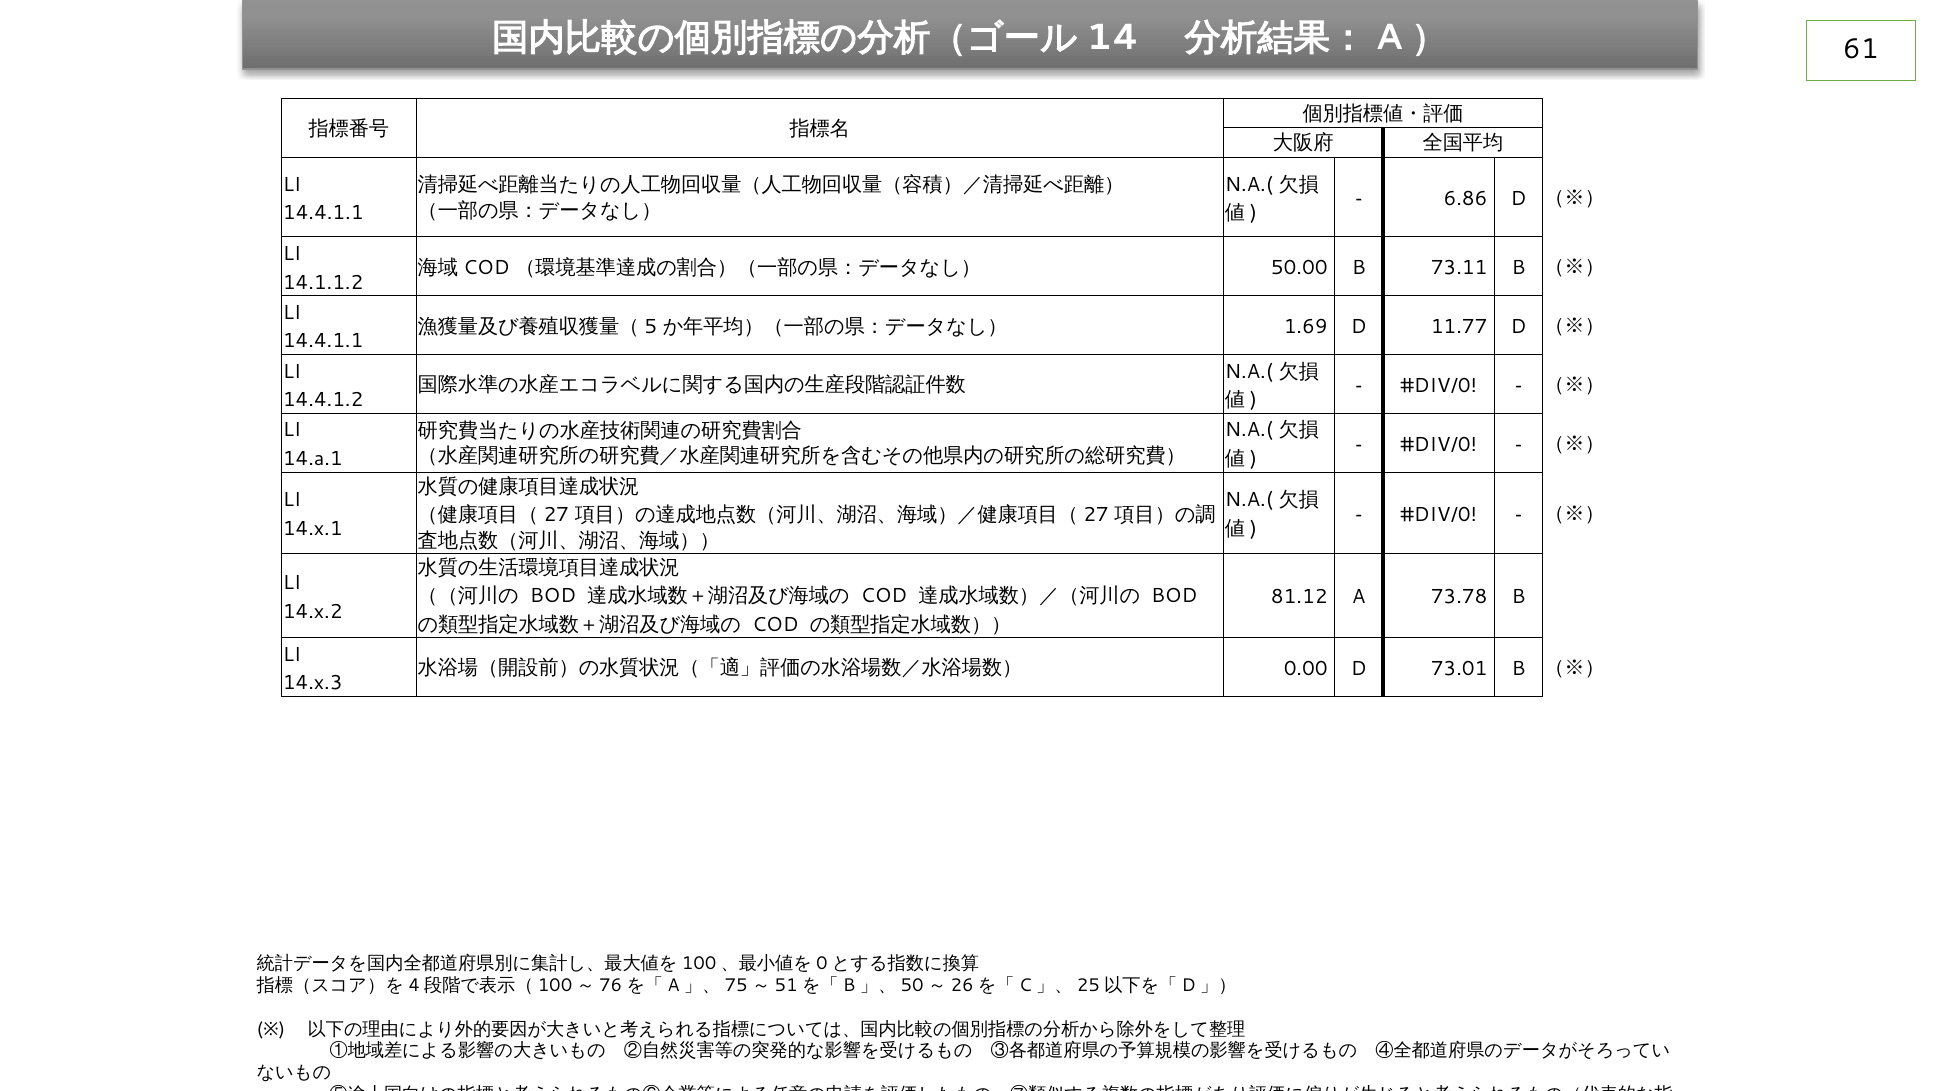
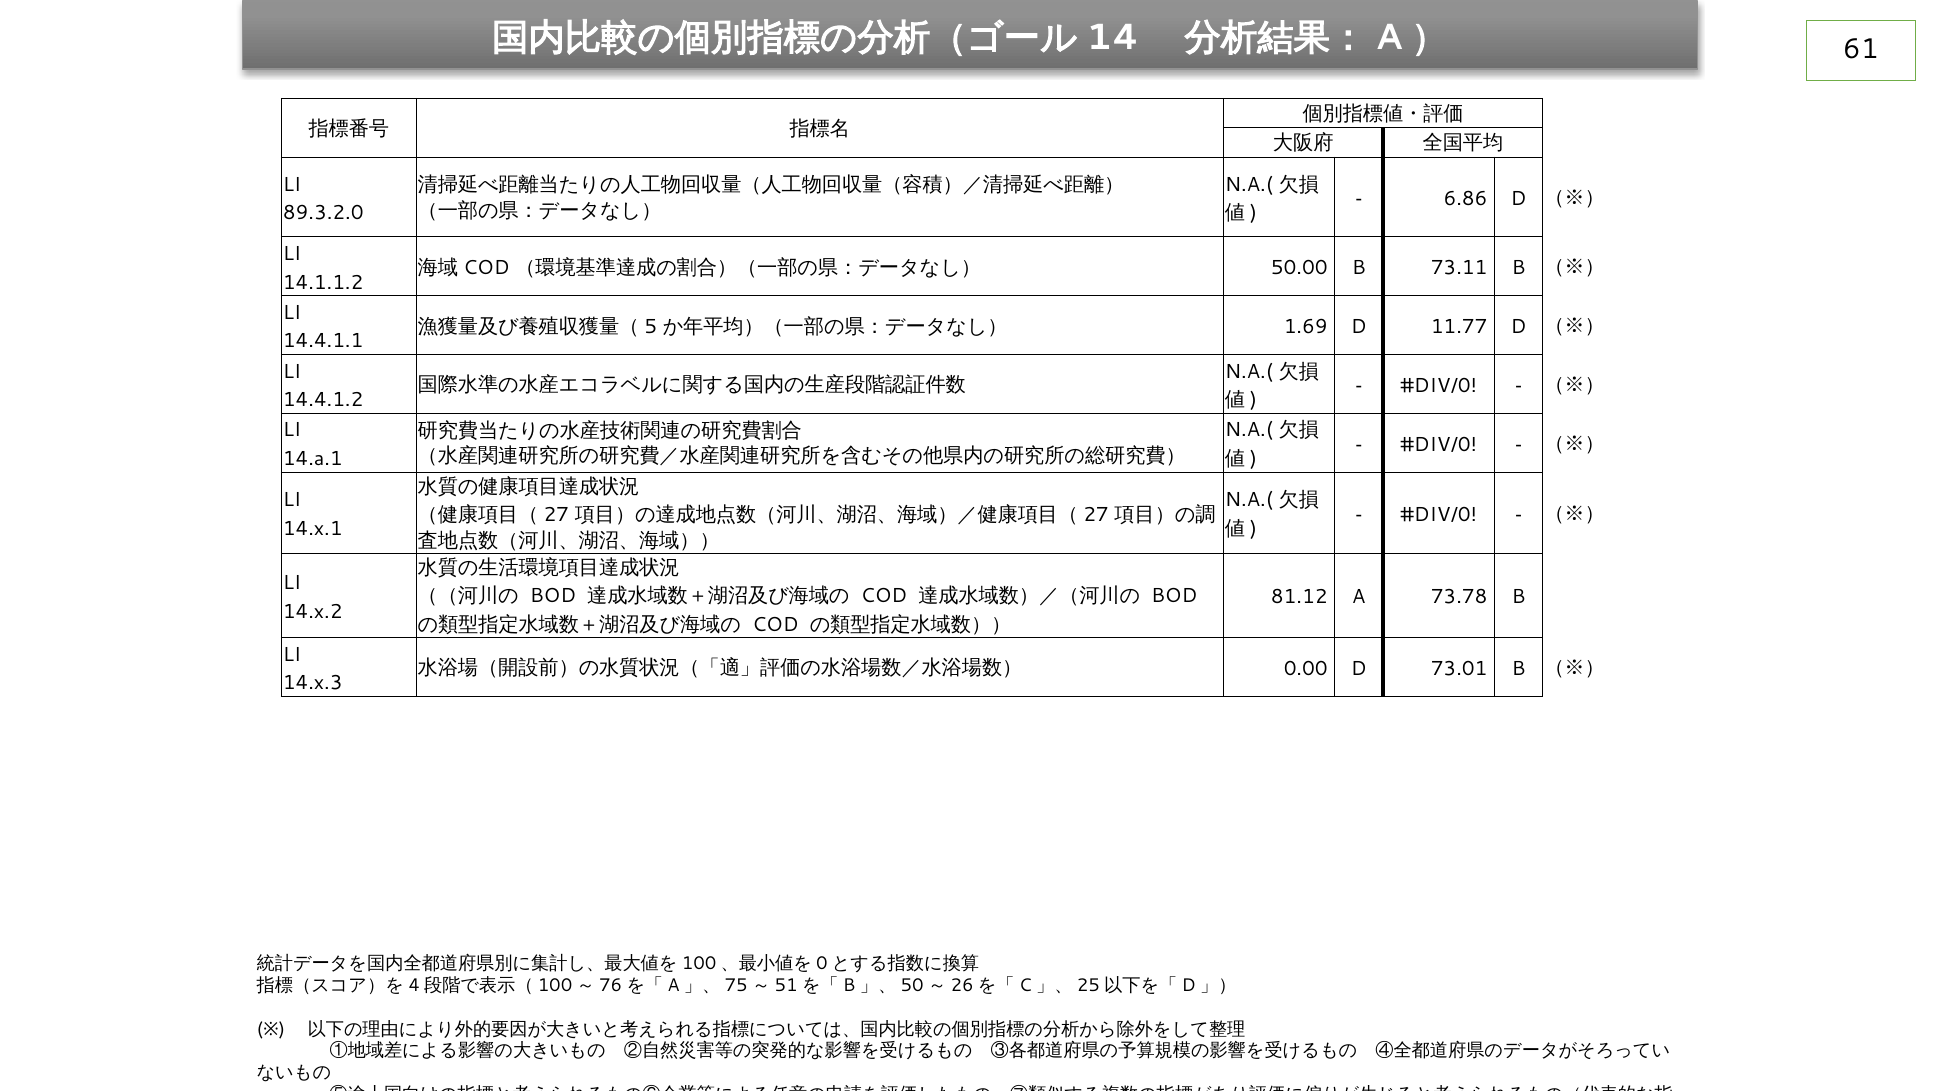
14.4.1.1 at (323, 213): 14.4.1.1 -> 89.3.2.0
